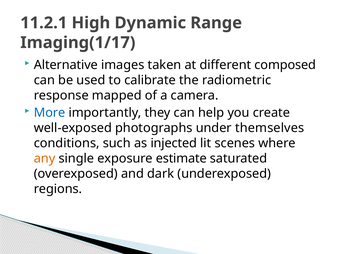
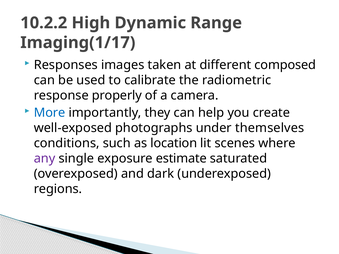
11.2.1: 11.2.1 -> 10.2.2
Alternative: Alternative -> Responses
mapped: mapped -> properly
injected: injected -> location
any colour: orange -> purple
